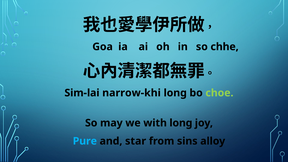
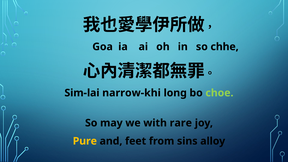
with long: long -> rare
Pure colour: light blue -> yellow
star: star -> feet
